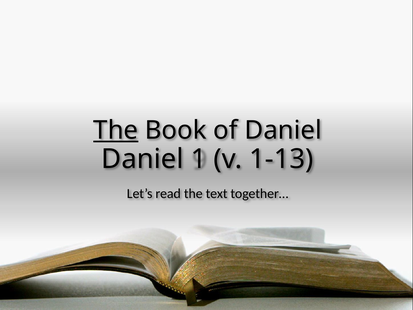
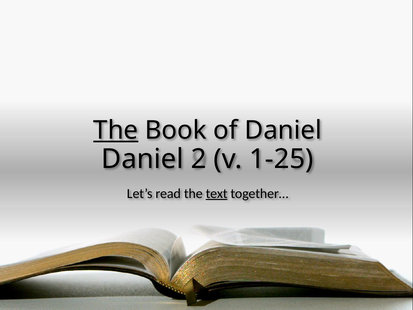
1: 1 -> 2
1-13: 1-13 -> 1-25
text underline: none -> present
